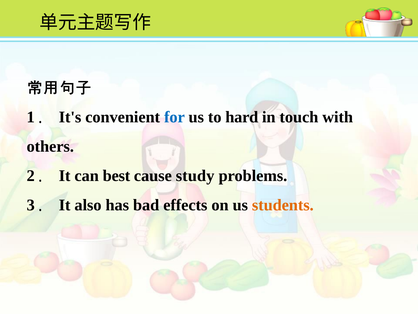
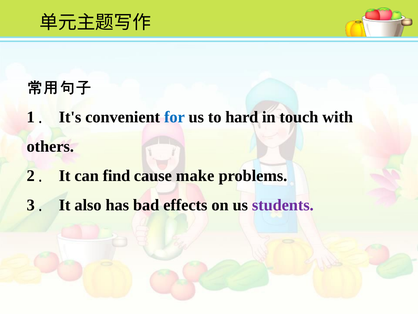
best: best -> find
study: study -> make
students colour: orange -> purple
